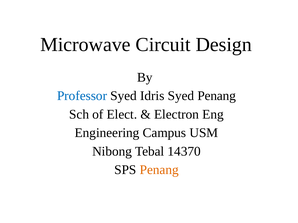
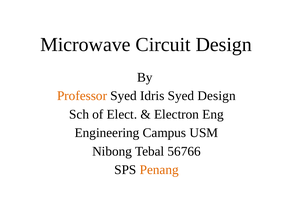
Professor colour: blue -> orange
Syed Penang: Penang -> Design
14370: 14370 -> 56766
